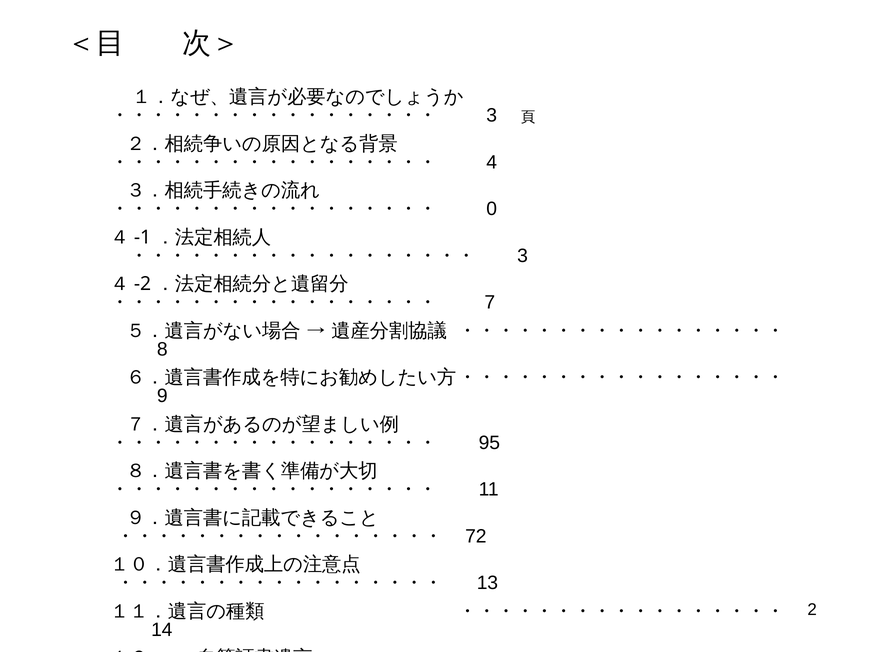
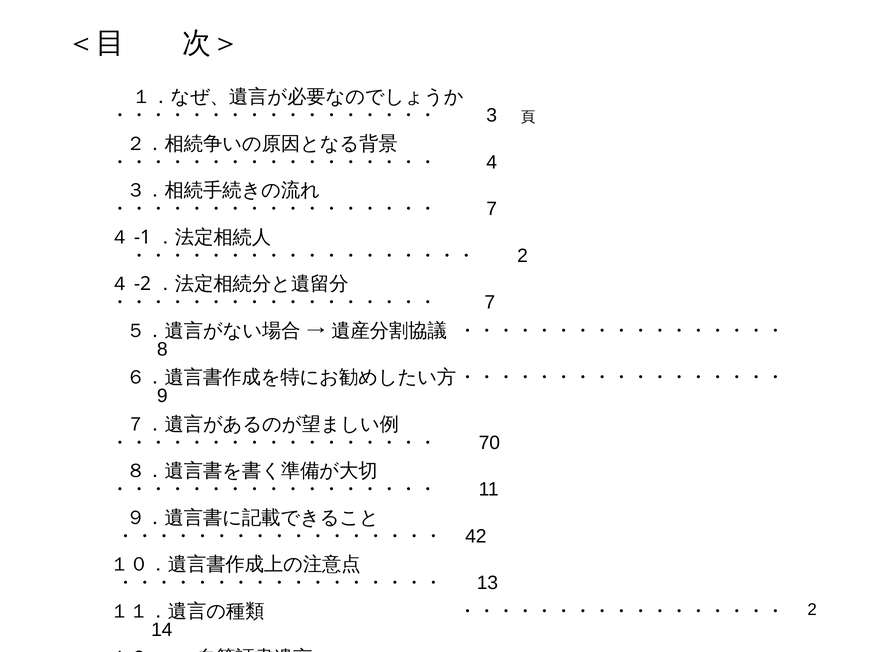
0 at (492, 209): 0 -> 7
3 at (523, 256): 3 -> 2
95: 95 -> 70
72: 72 -> 42
